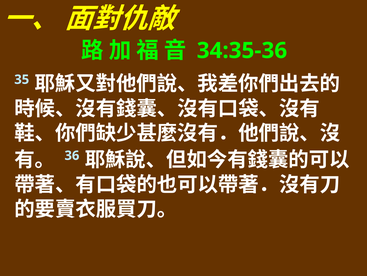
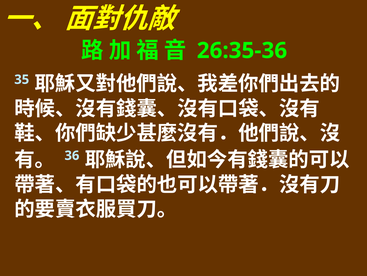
34:35-36: 34:35-36 -> 26:35-36
